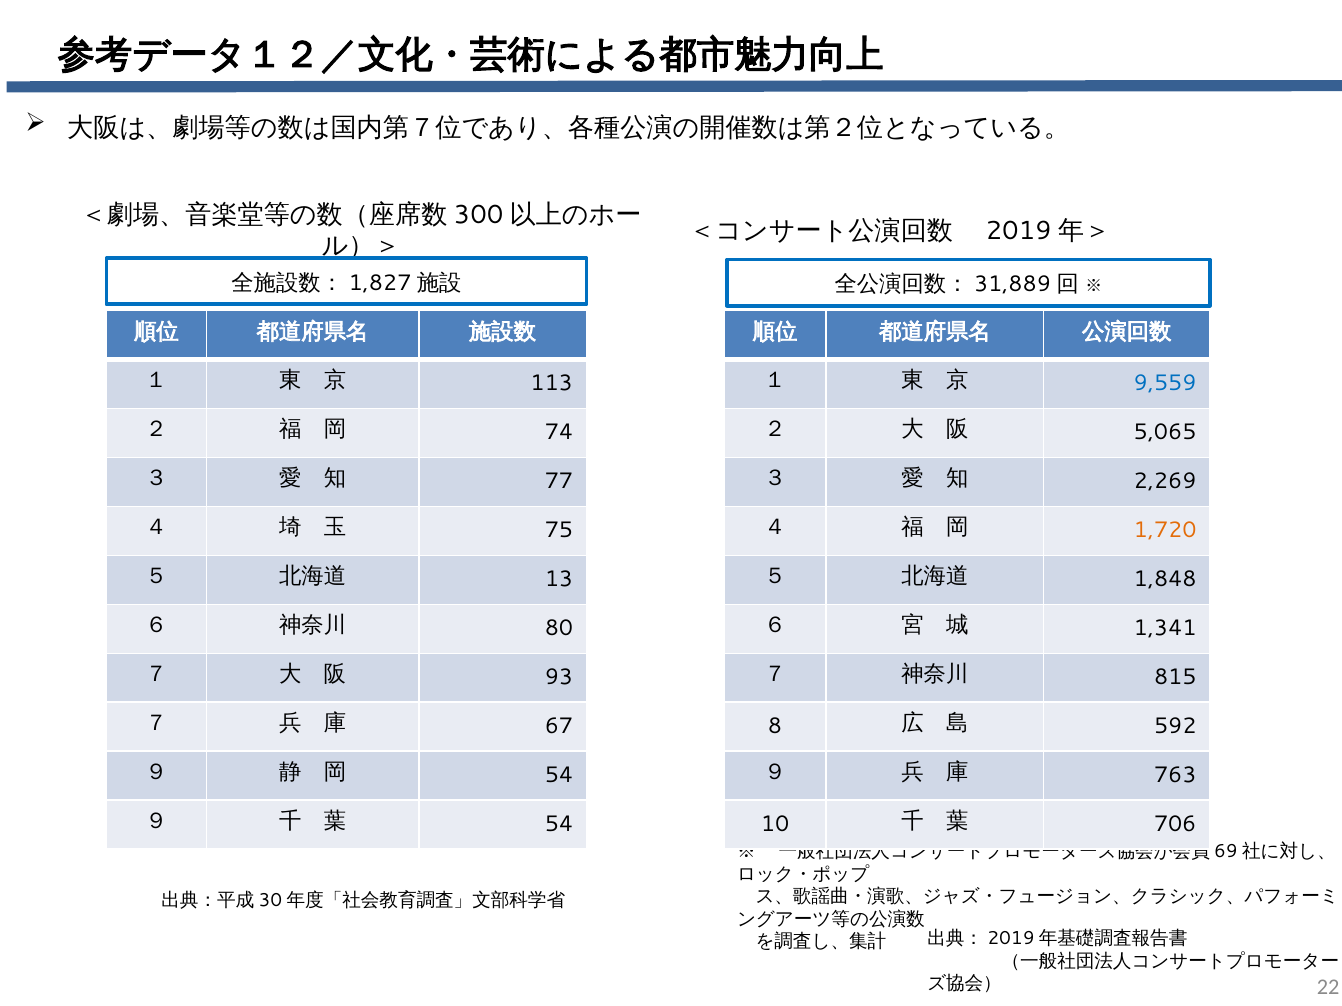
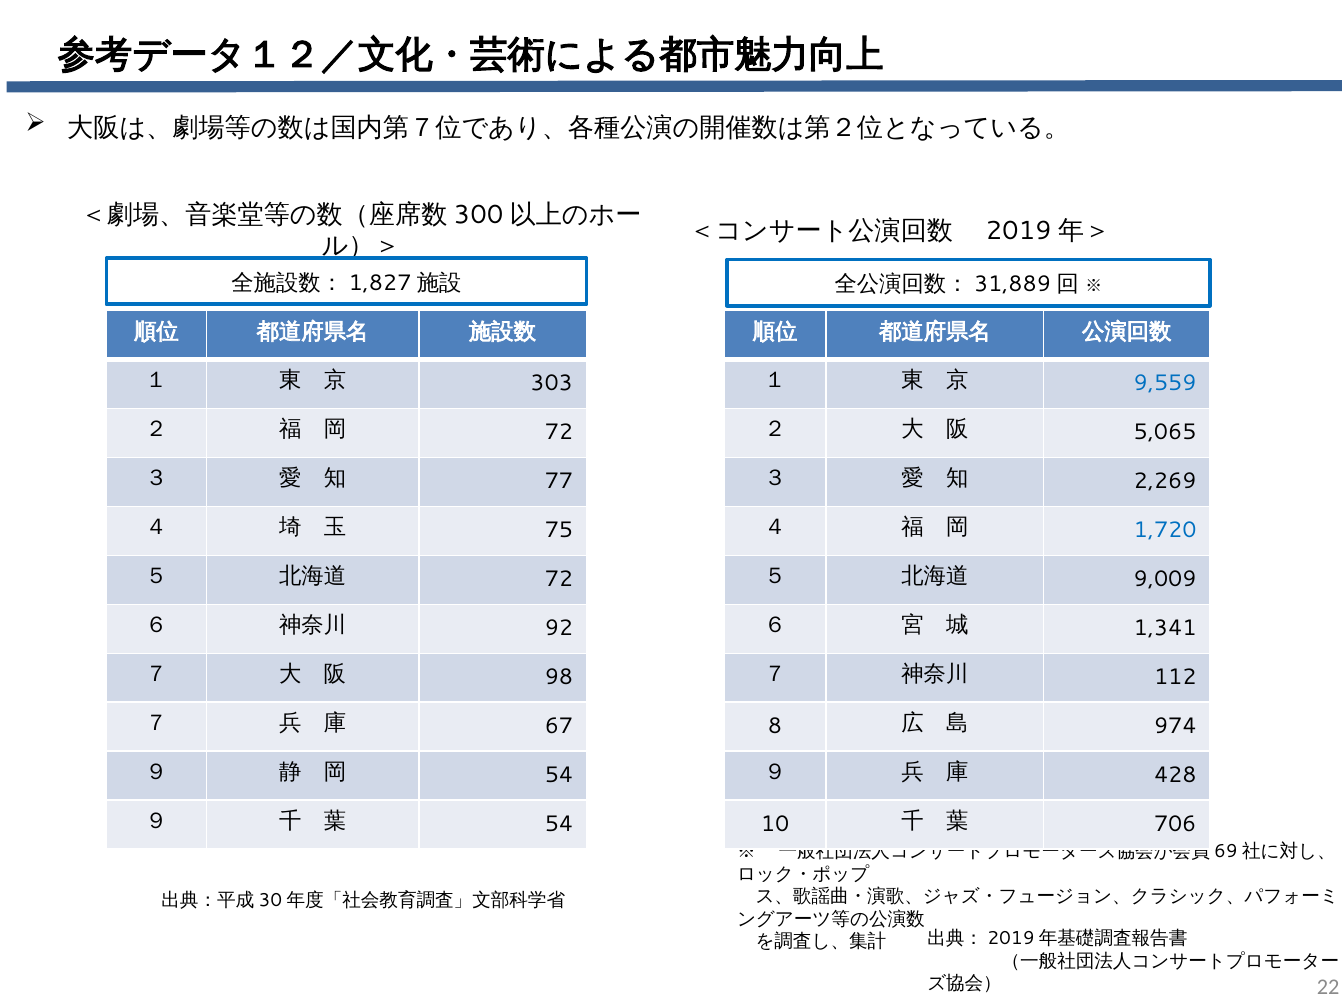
113: 113 -> 303
74 at (559, 432): 74 -> 72
1,720 colour: orange -> blue
13 at (559, 579): 13 -> 72
1,848: 1,848 -> 9,009
80: 80 -> 92
93: 93 -> 98
815: 815 -> 112
592: 592 -> 974
763: 763 -> 428
